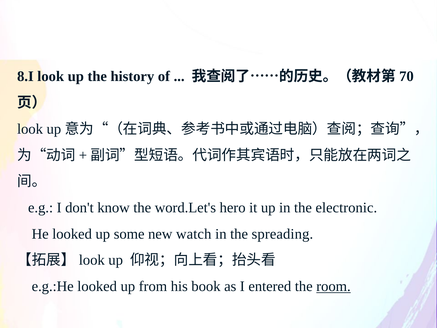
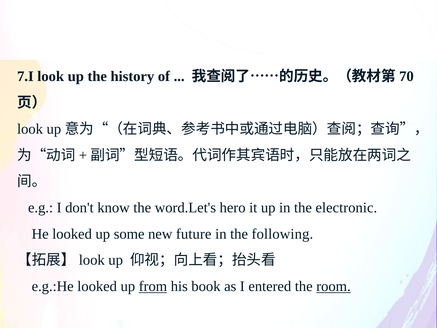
8.I: 8.I -> 7.I
watch: watch -> future
spreading: spreading -> following
from underline: none -> present
